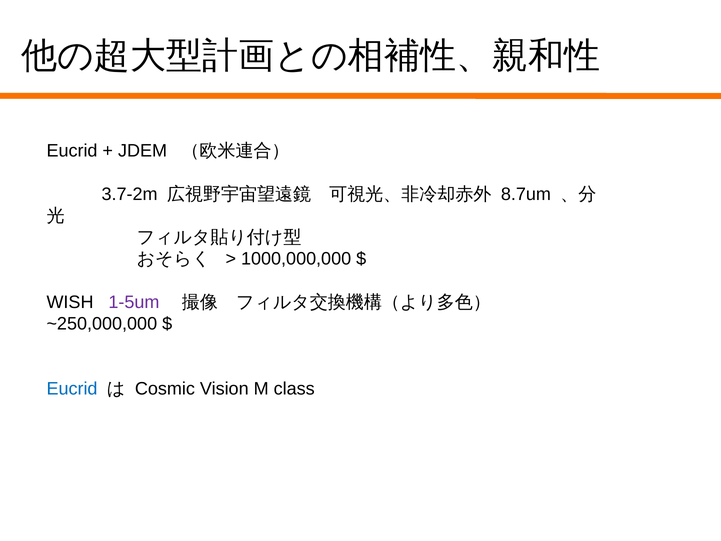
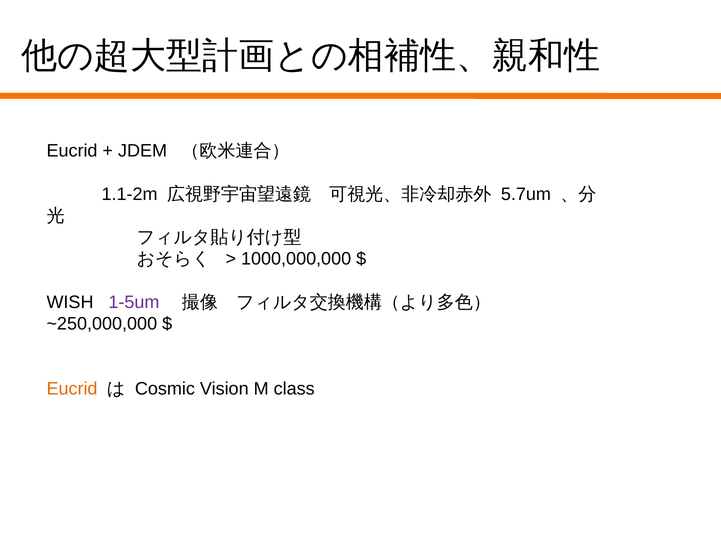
3.7-2m: 3.7-2m -> 1.1-2m
8.7um: 8.7um -> 5.7um
Eucrid at (72, 389) colour: blue -> orange
